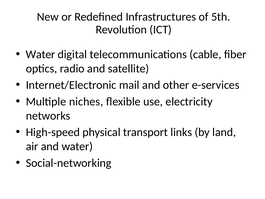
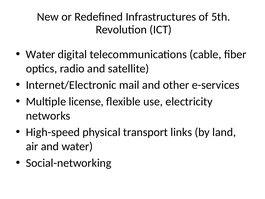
niches: niches -> license
